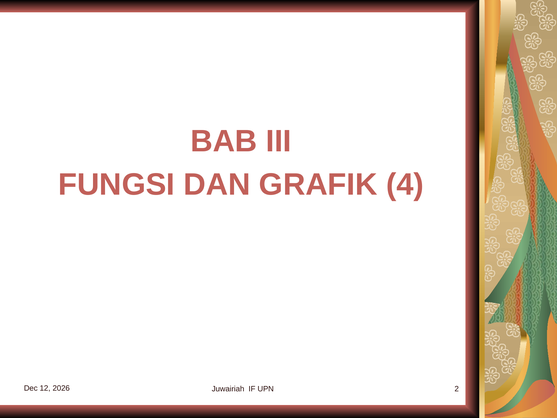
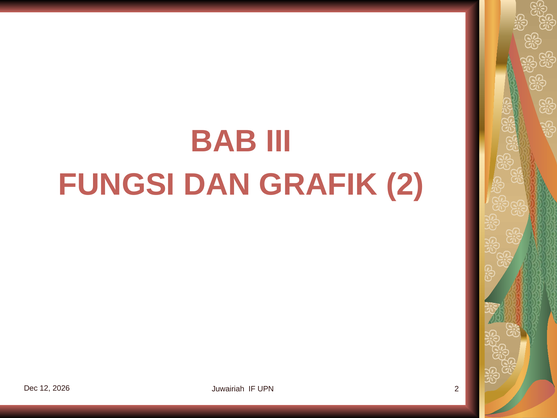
GRAFIK 4: 4 -> 2
